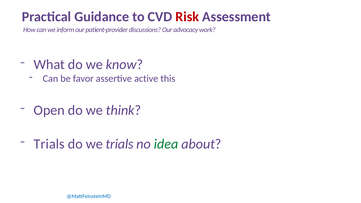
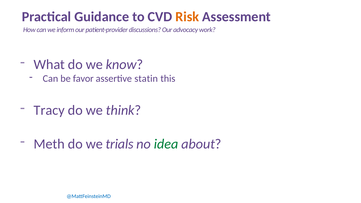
Risk colour: red -> orange
active: active -> statin
Open: Open -> Tracy
Trials at (49, 144): Trials -> Meth
